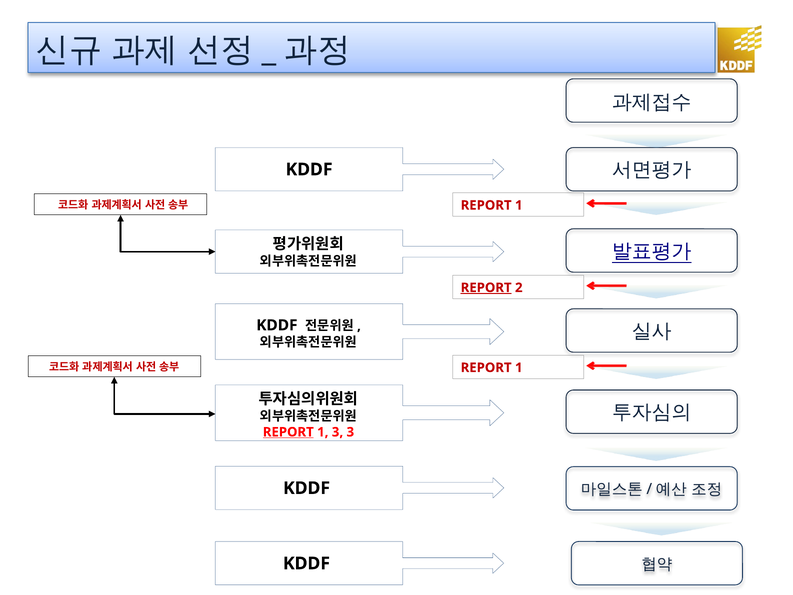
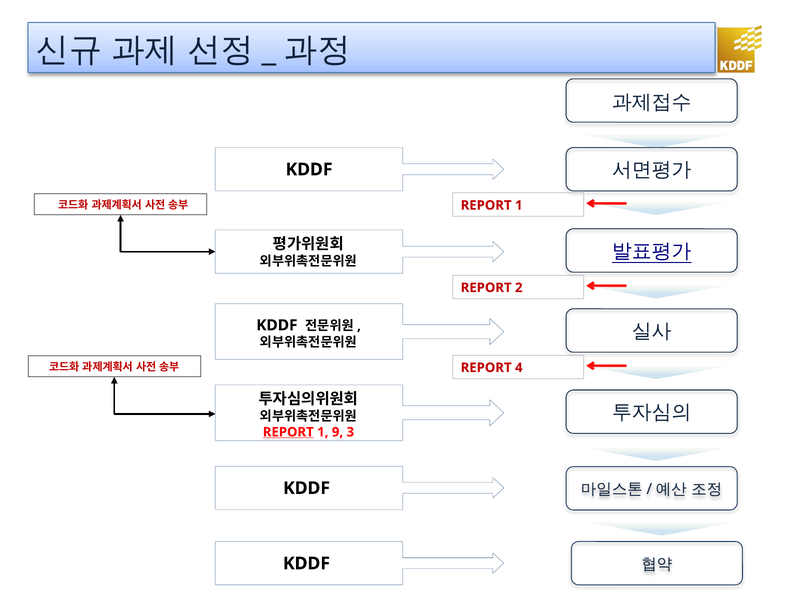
REPORT at (486, 288) underline: present -> none
1 at (519, 368): 1 -> 4
1 3: 3 -> 9
